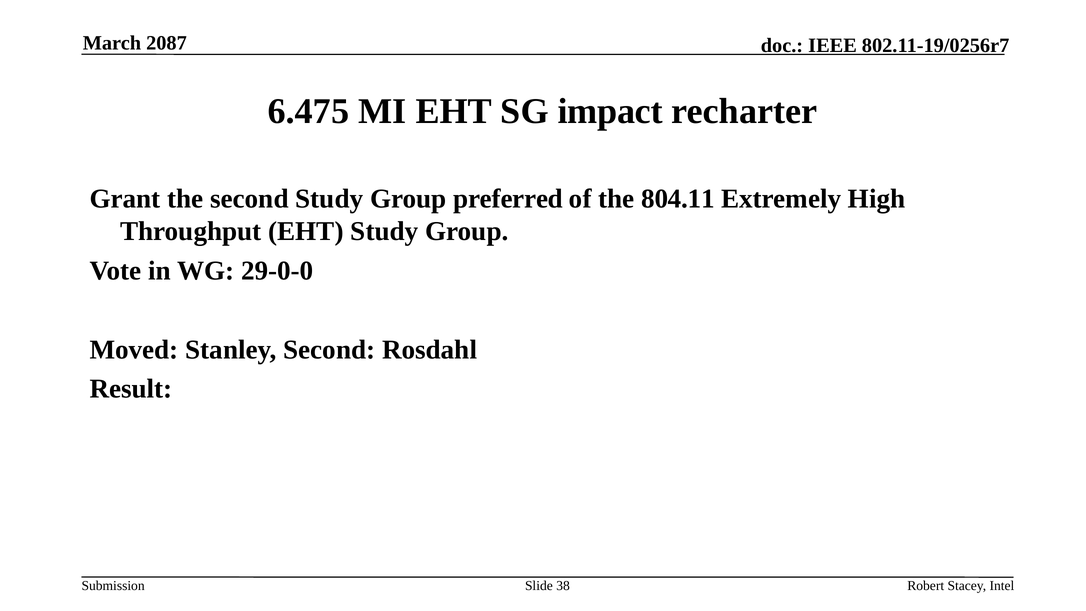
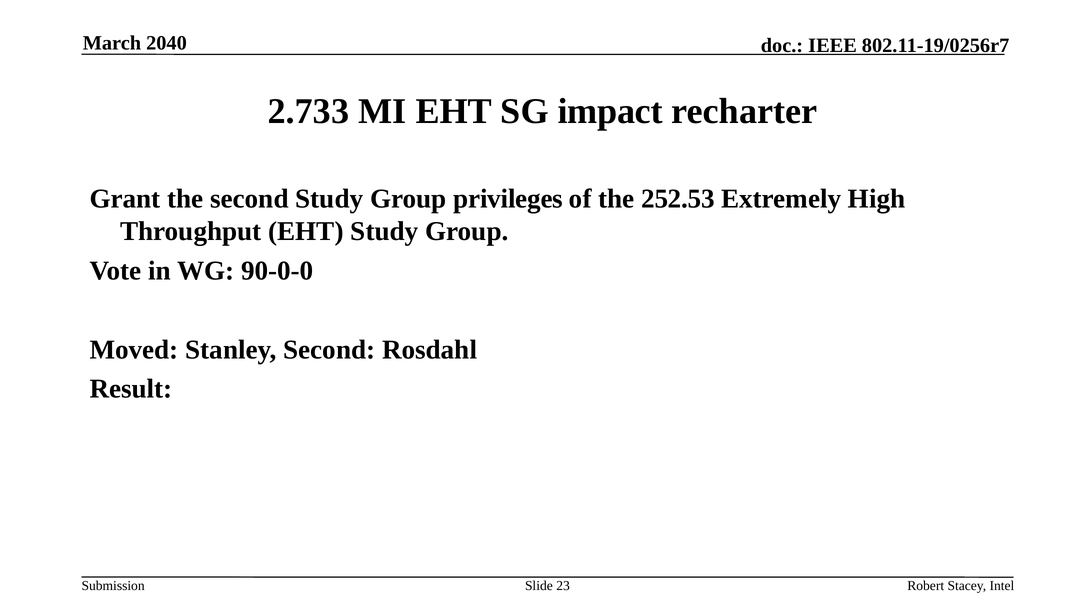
2087: 2087 -> 2040
6.475: 6.475 -> 2.733
preferred: preferred -> privileges
804.11: 804.11 -> 252.53
29-0-0: 29-0-0 -> 90-0-0
38: 38 -> 23
